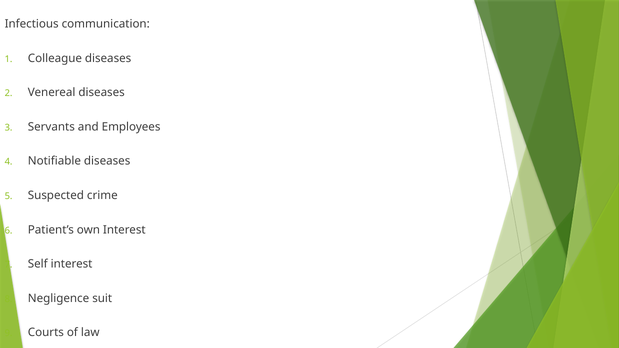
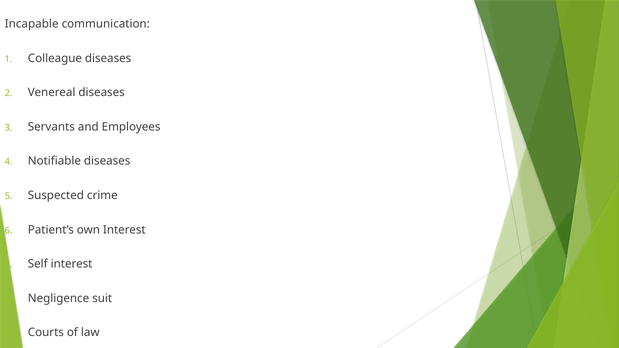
Infectious: Infectious -> Incapable
